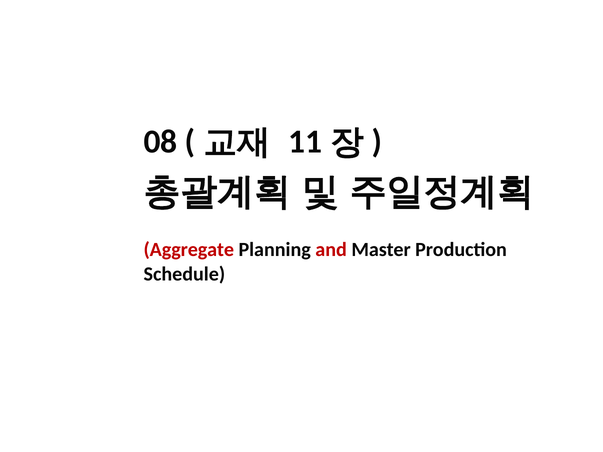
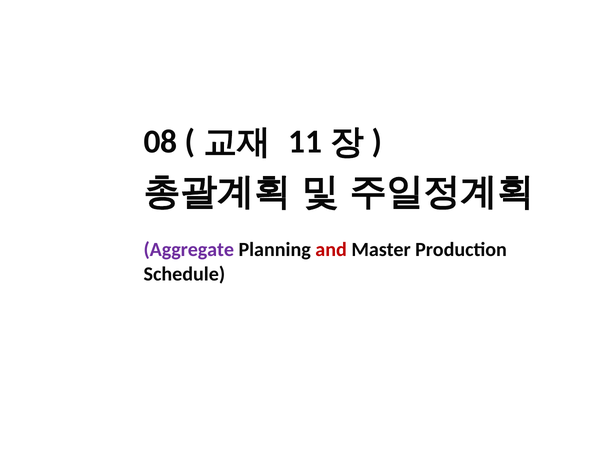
Aggregate colour: red -> purple
